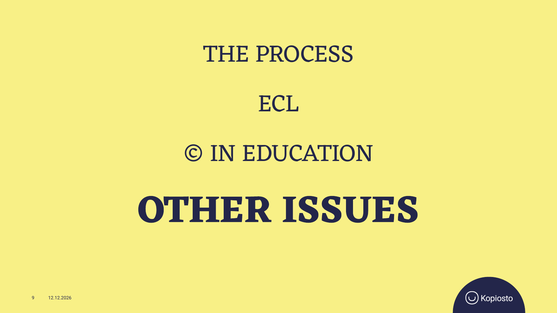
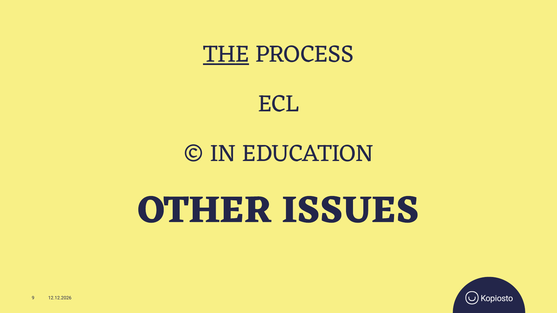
THE underline: none -> present
